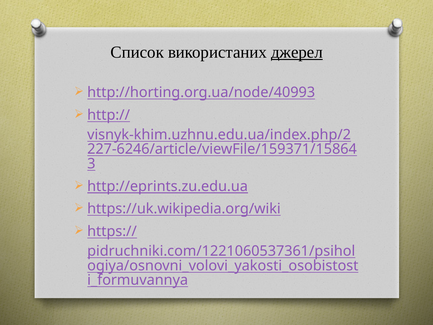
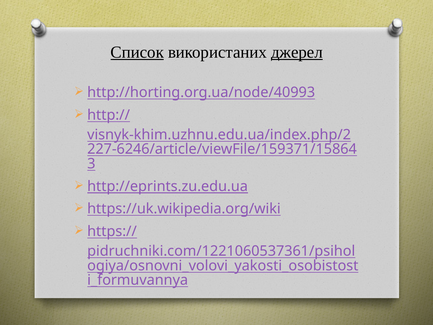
Список underline: none -> present
